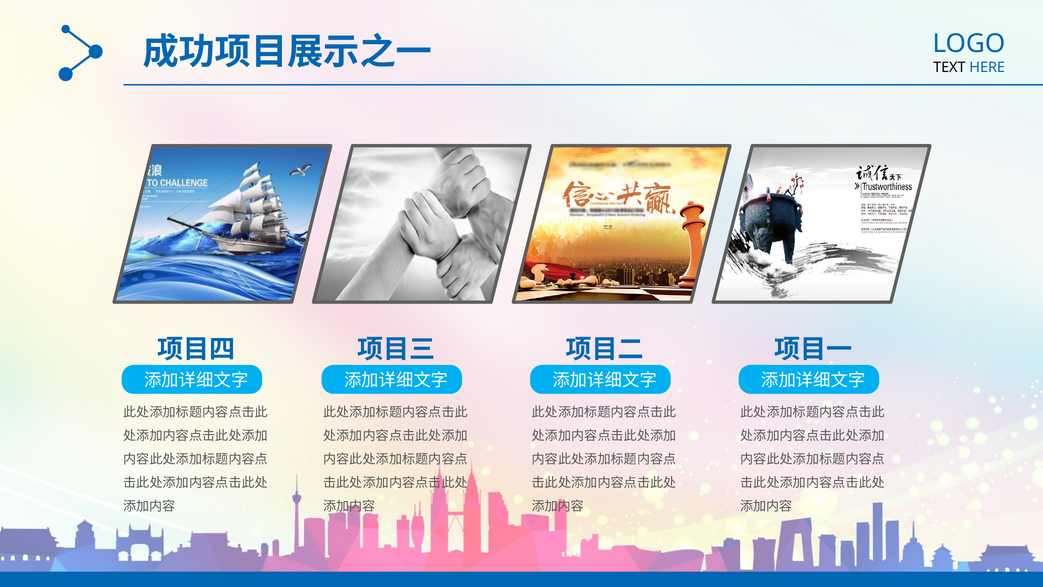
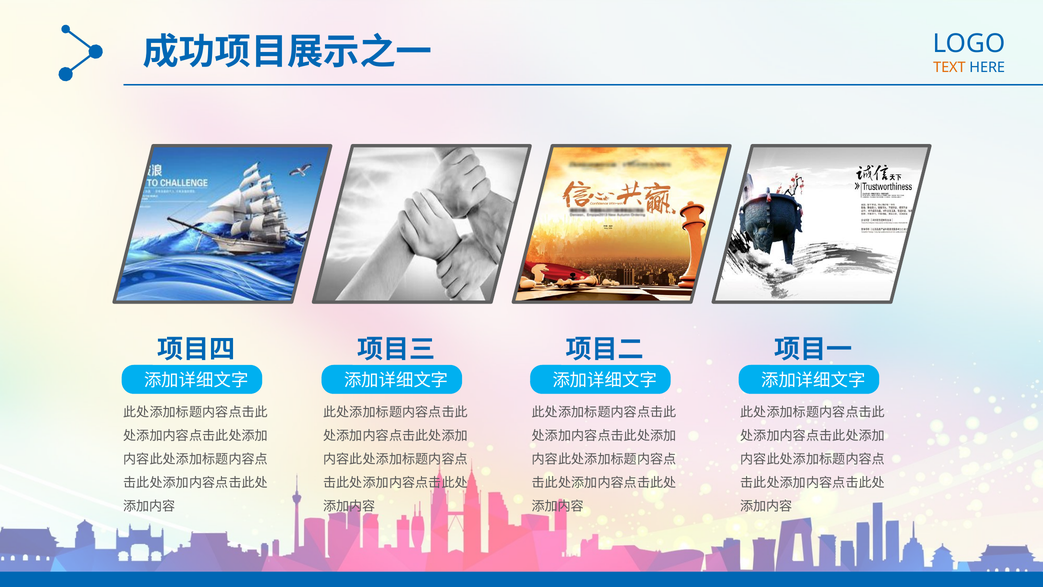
TEXT colour: black -> orange
